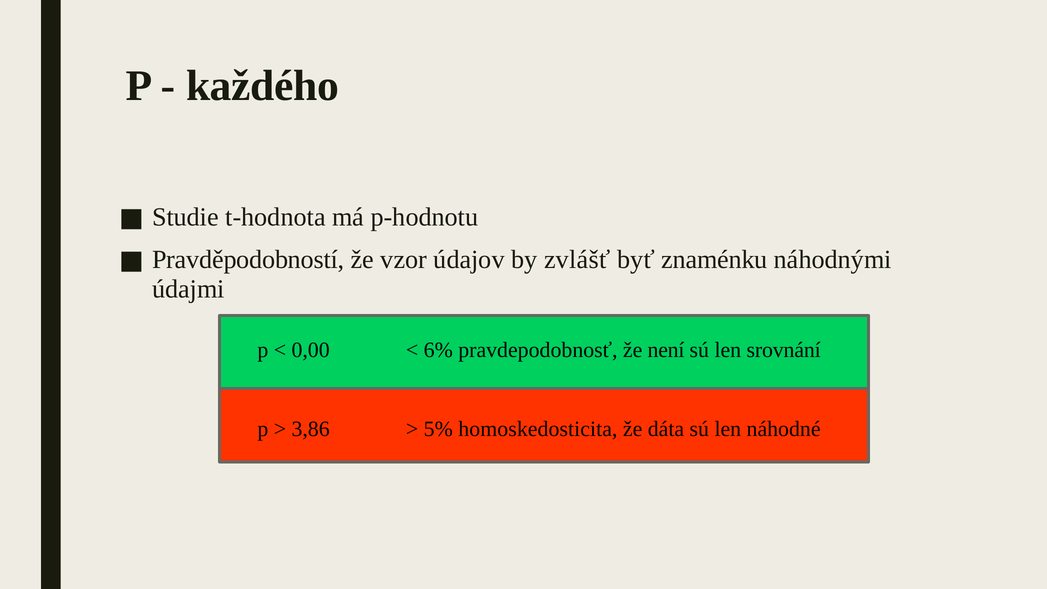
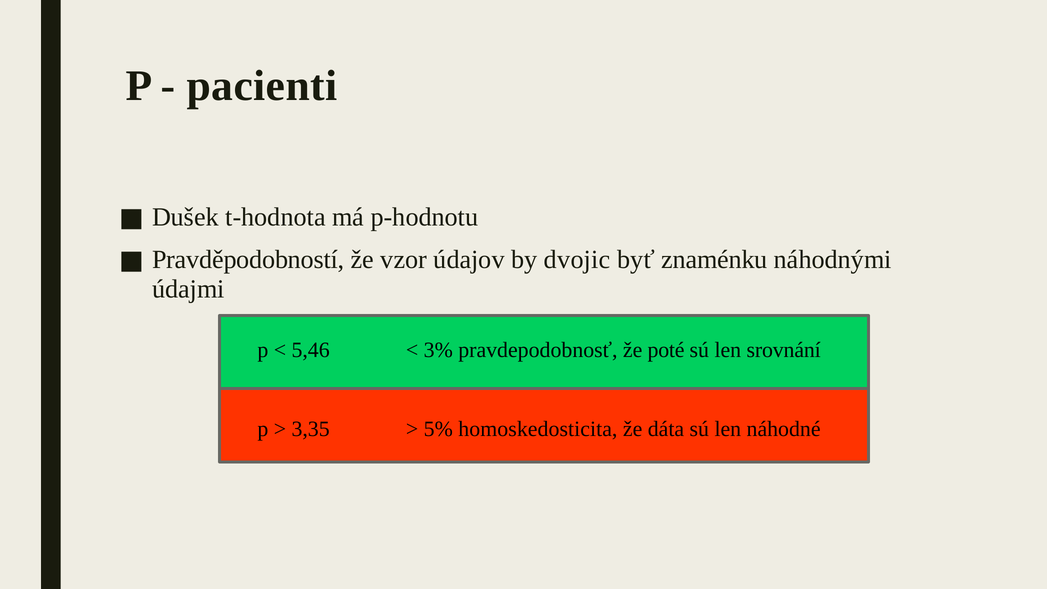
každého: každého -> pacienti
Studie: Studie -> Dušek
zvlášť: zvlášť -> dvojic
0,00: 0,00 -> 5,46
6%: 6% -> 3%
není: není -> poté
3,86: 3,86 -> 3,35
